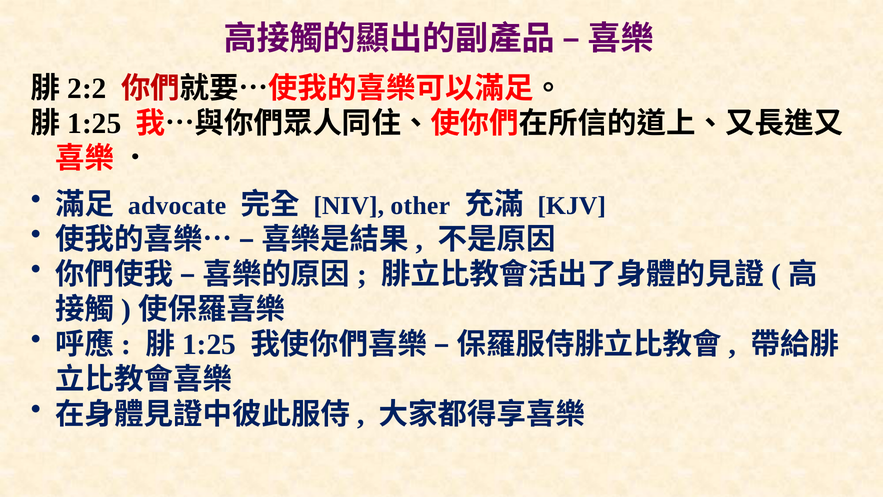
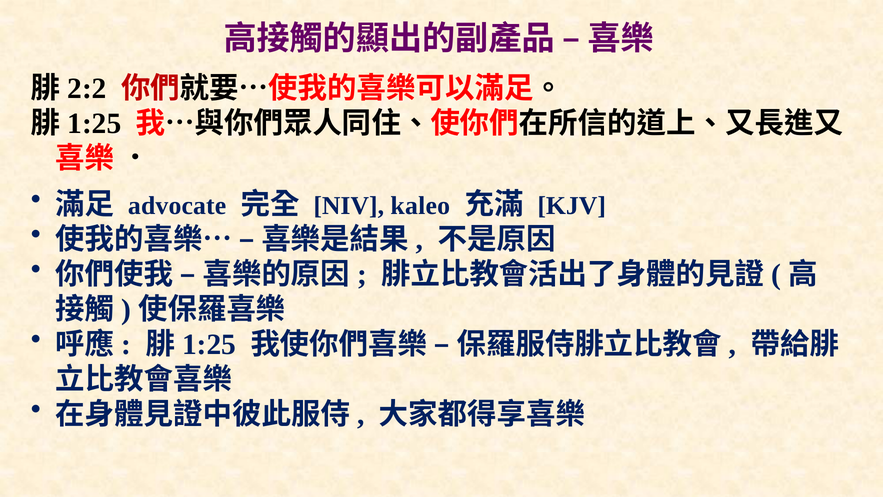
other: other -> kaleo
